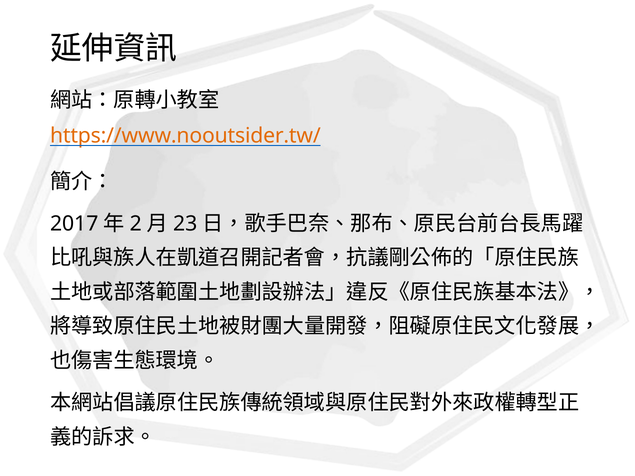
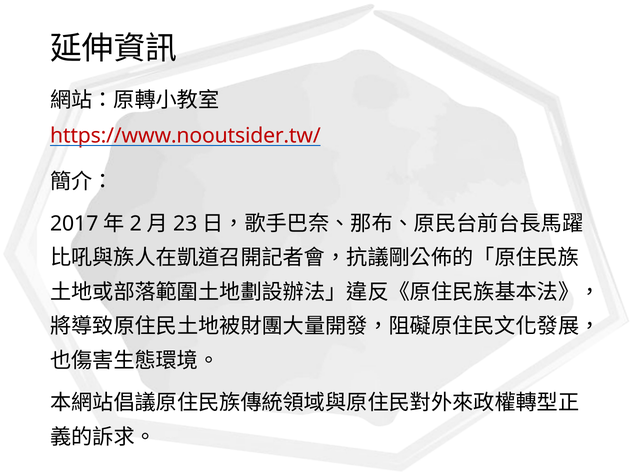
https://www.nooutsider.tw/ colour: orange -> red
